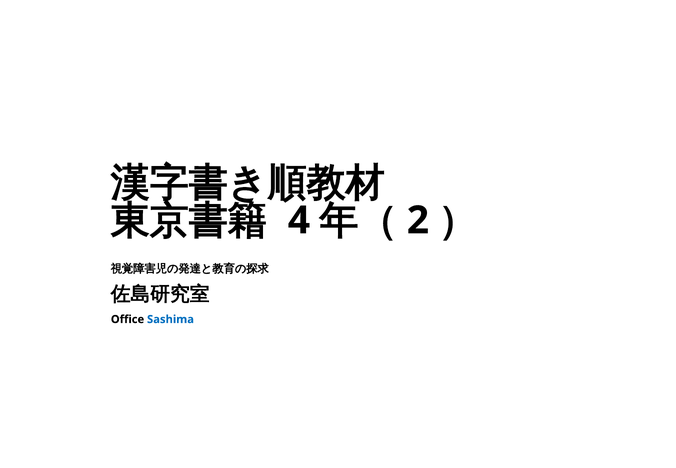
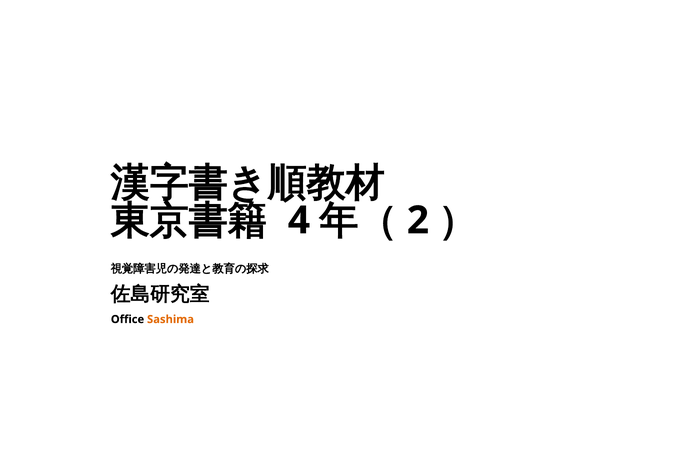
Sashima colour: blue -> orange
